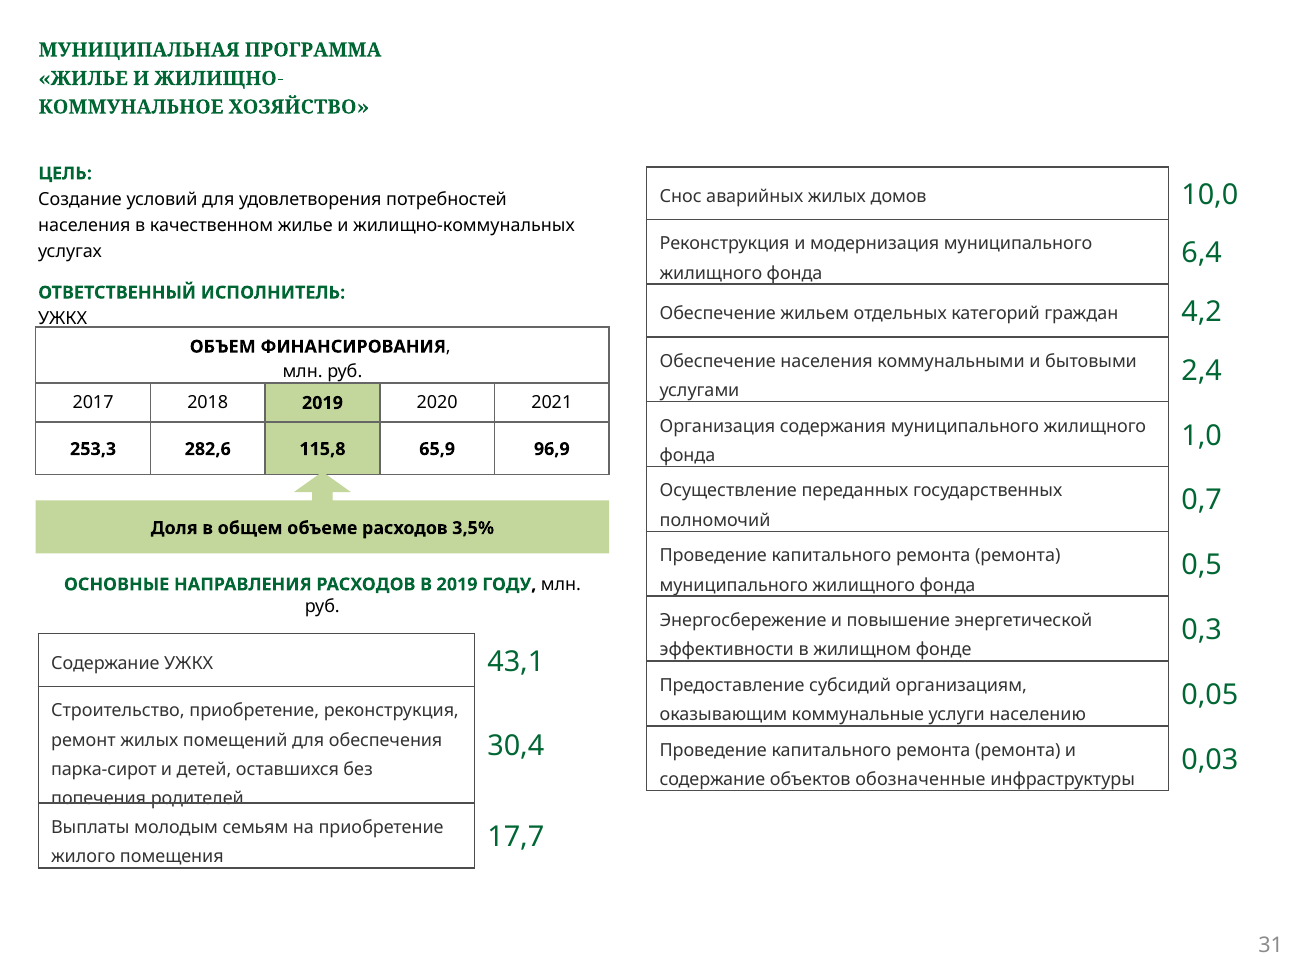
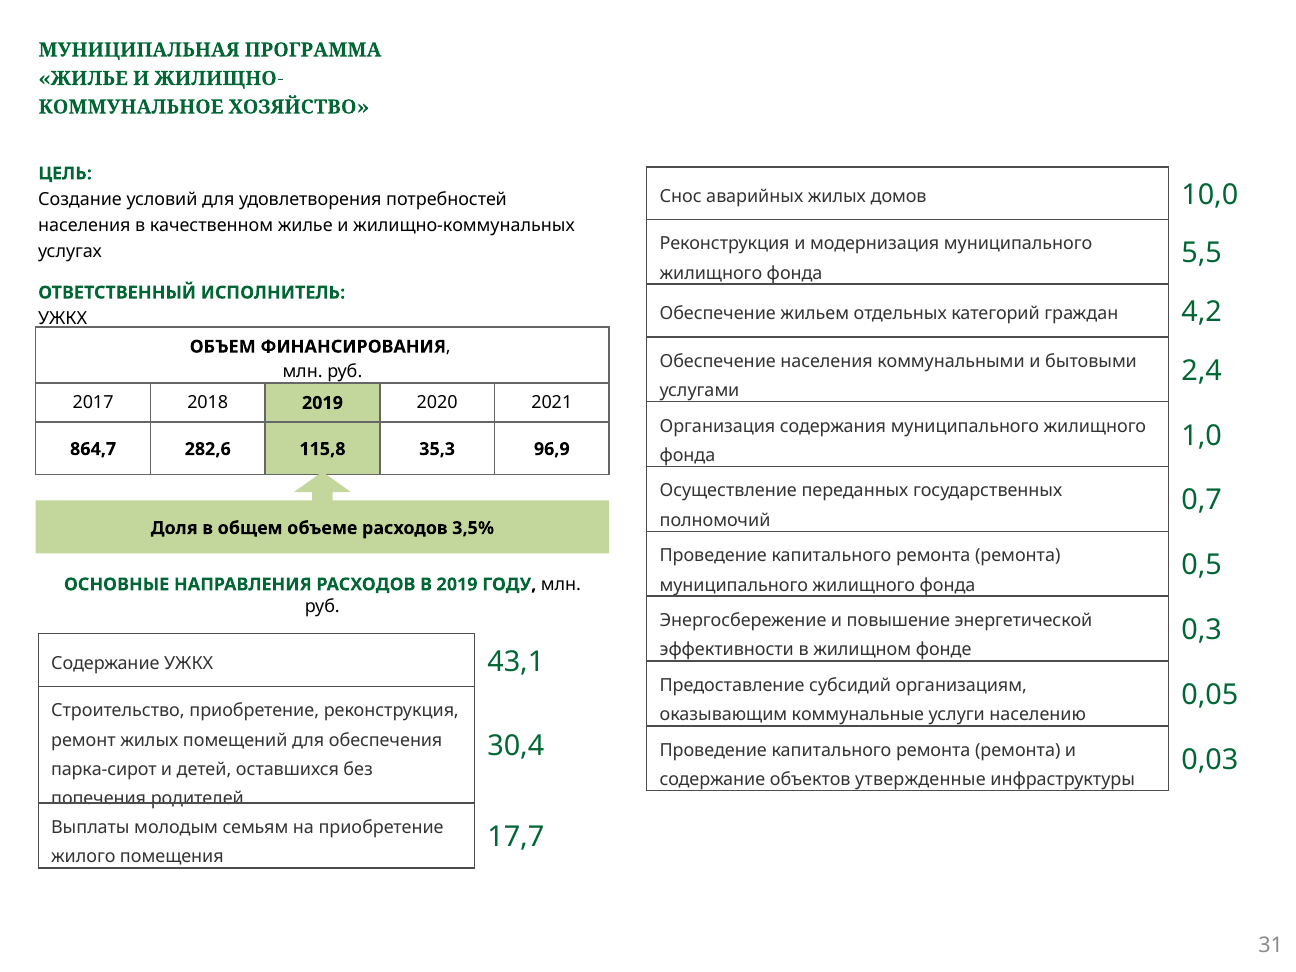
6,4: 6,4 -> 5,5
253,3: 253,3 -> 864,7
65,9: 65,9 -> 35,3
обозначенные: обозначенные -> утвержденные
